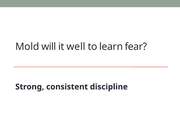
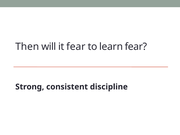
Mold: Mold -> Then
it well: well -> fear
